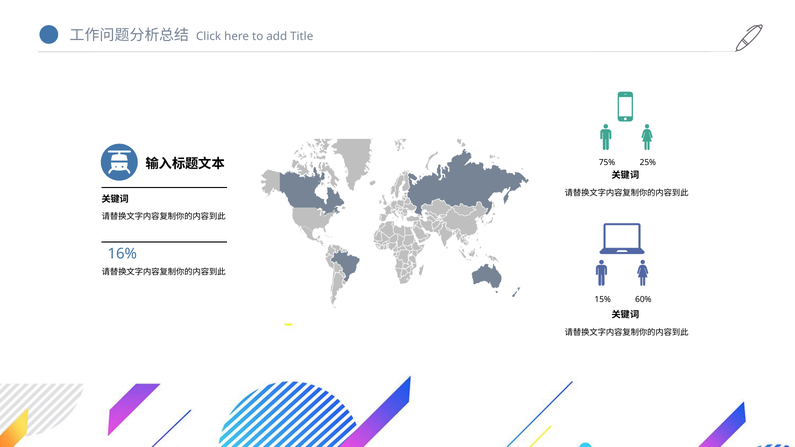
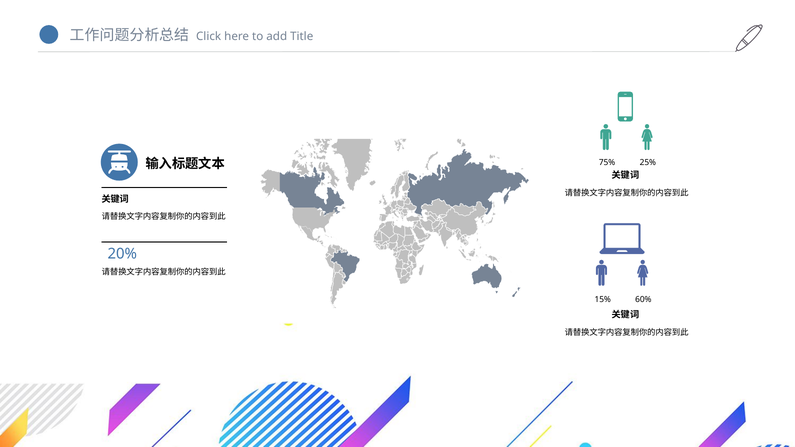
16%: 16% -> 20%
